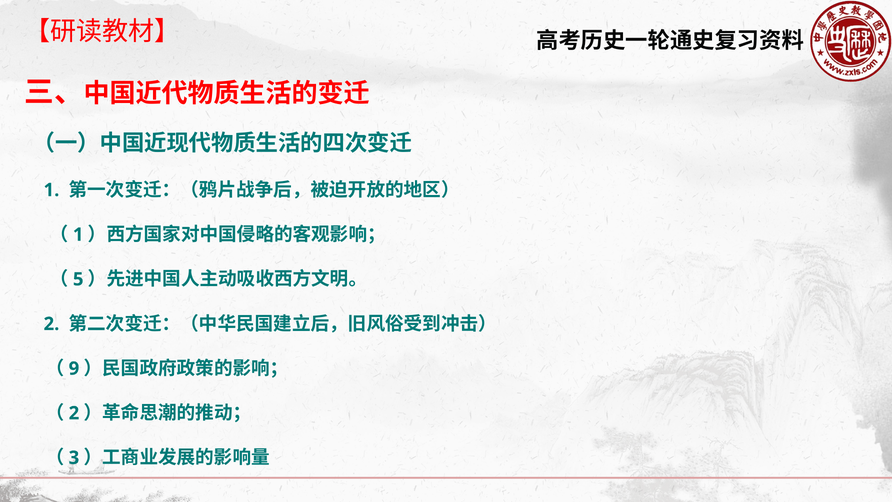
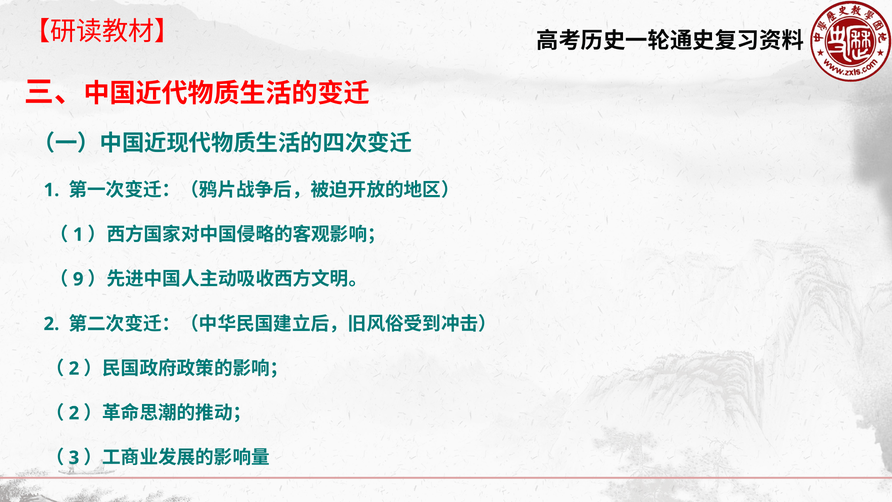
5: 5 -> 9
9 at (74, 368): 9 -> 2
